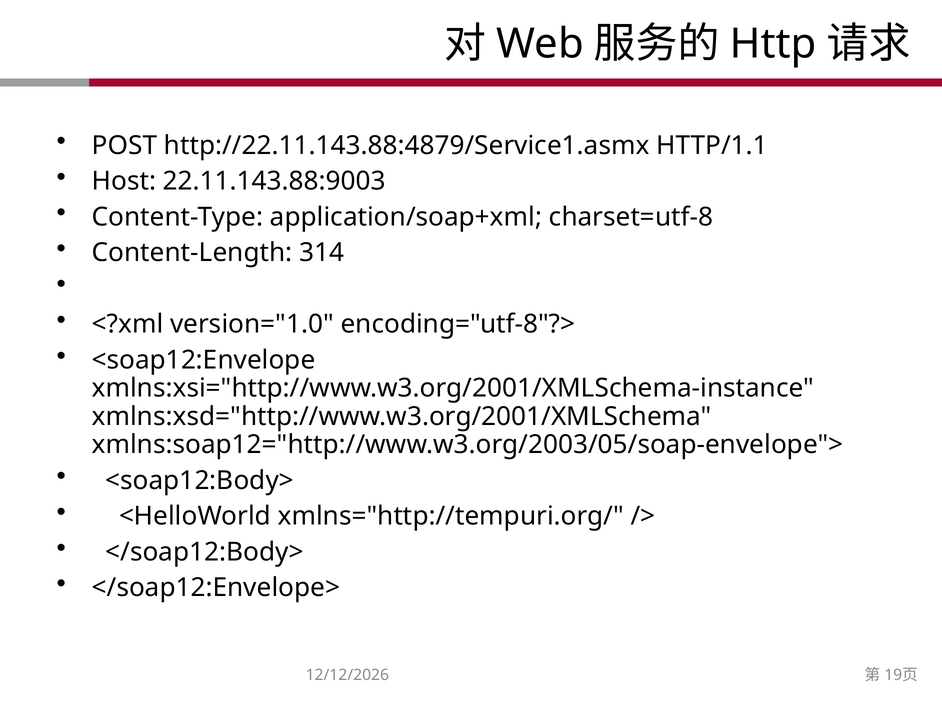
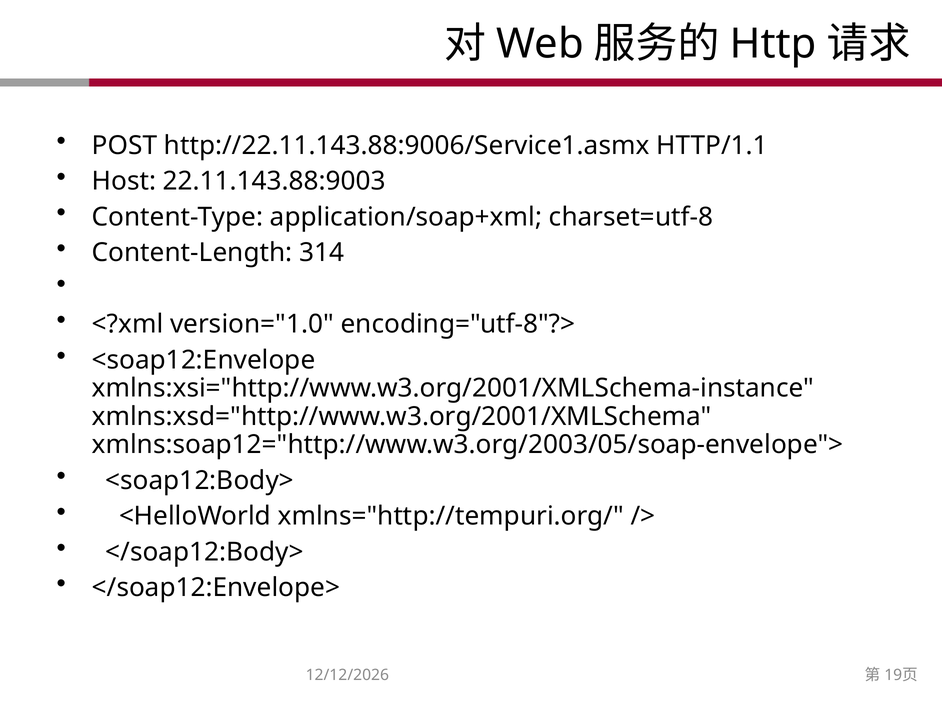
http://22.11.143.88:4879/Service1.asmx: http://22.11.143.88:4879/Service1.asmx -> http://22.11.143.88:9006/Service1.asmx
